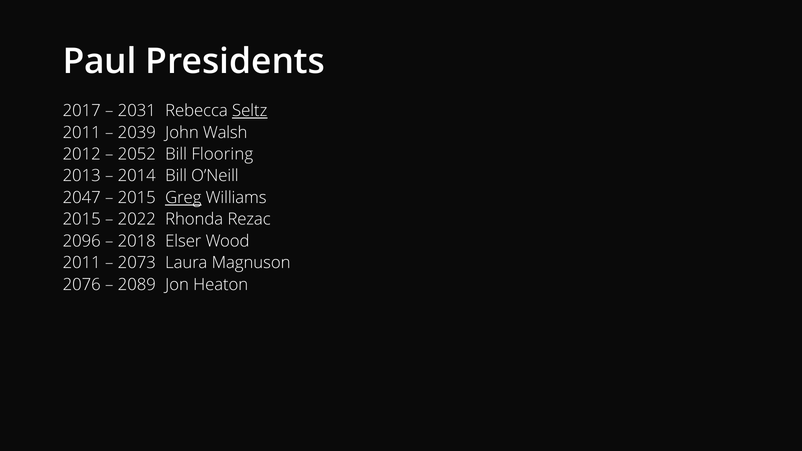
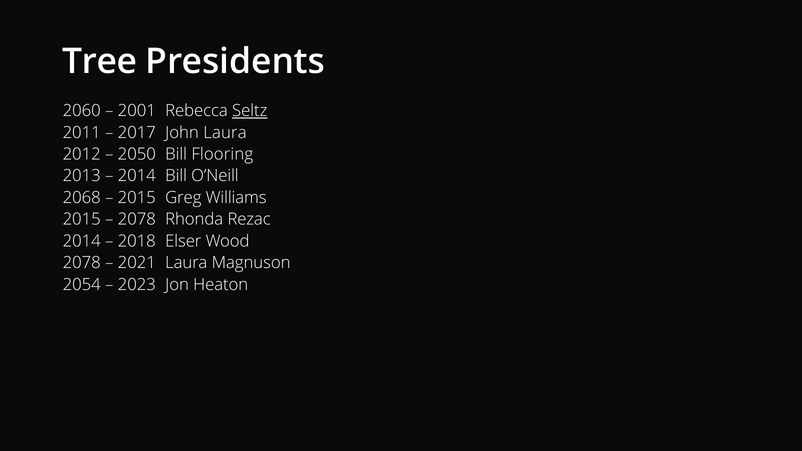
Paul: Paul -> Tree
2017: 2017 -> 2060
2031: 2031 -> 2001
2039: 2039 -> 2017
John Walsh: Walsh -> Laura
2052: 2052 -> 2050
2047: 2047 -> 2068
Greg underline: present -> none
2022 at (137, 219): 2022 -> 2078
2096 at (82, 241): 2096 -> 2014
2011 at (82, 263): 2011 -> 2078
2073: 2073 -> 2021
2076: 2076 -> 2054
2089: 2089 -> 2023
